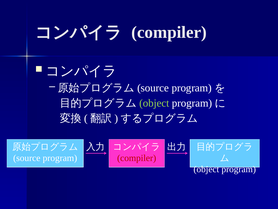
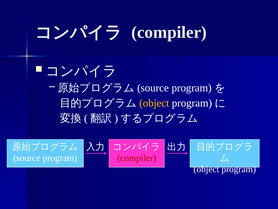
object at (154, 103) colour: light green -> yellow
